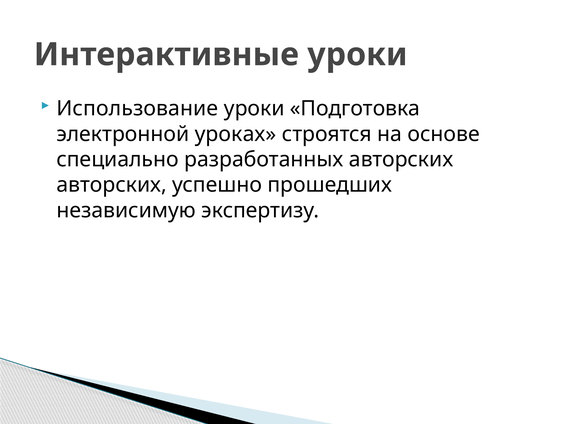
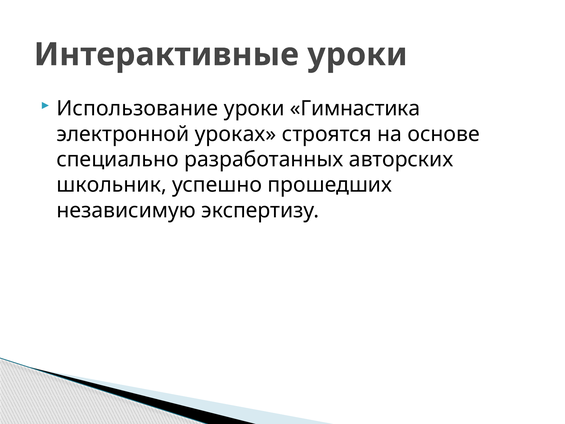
Подготовка: Подготовка -> Гимнастика
авторских at (112, 185): авторских -> школьник
